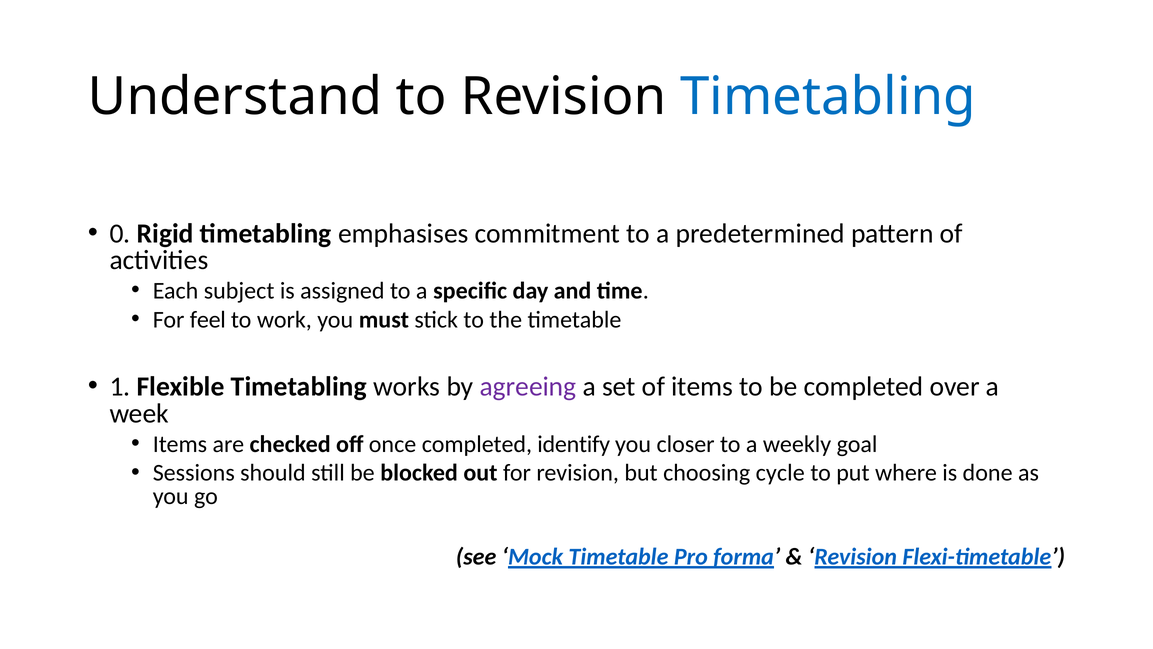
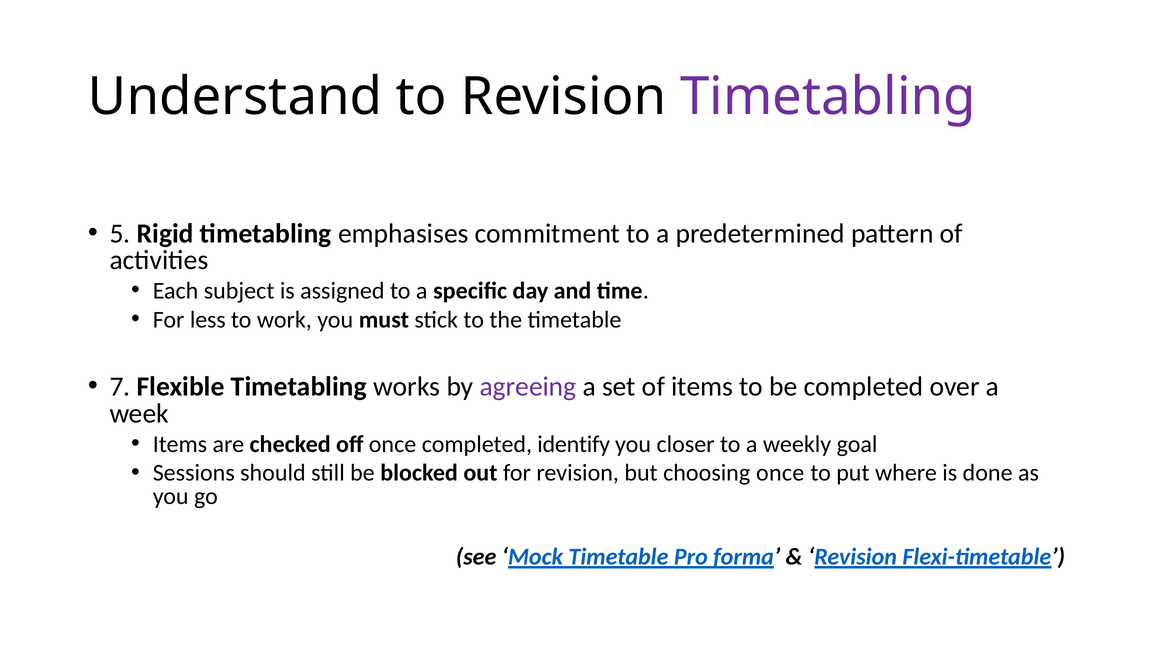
Timetabling at (828, 97) colour: blue -> purple
0: 0 -> 5
feel: feel -> less
1: 1 -> 7
choosing cycle: cycle -> once
